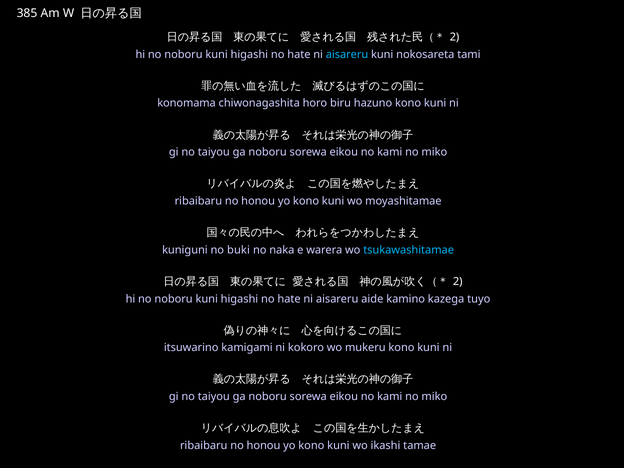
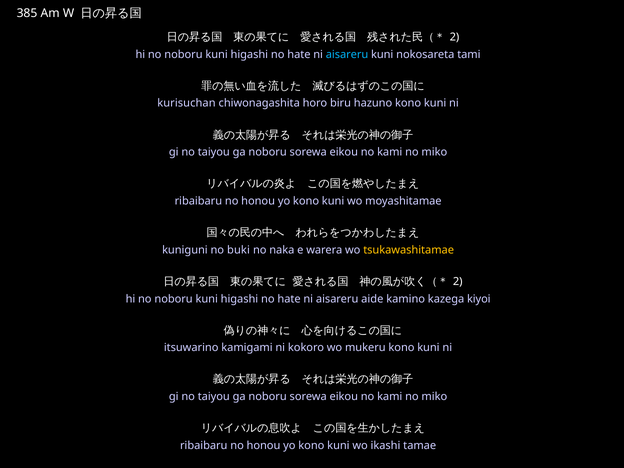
konomama: konomama -> kurisuchan
tsukawashitamae at (409, 250) colour: light blue -> yellow
tuyo: tuyo -> kiyoi
